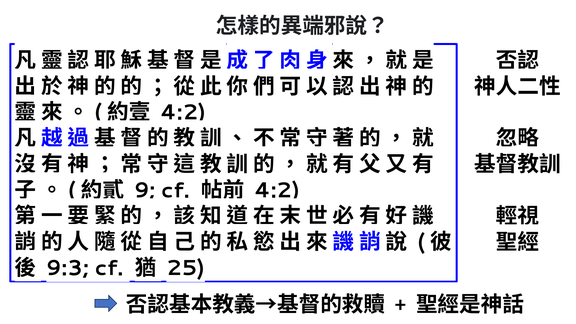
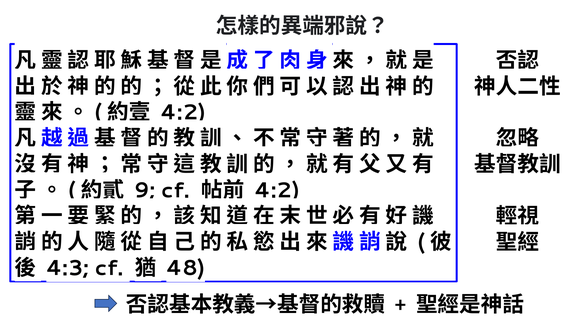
9:3: 9:3 -> 4:3
25: 25 -> 48
